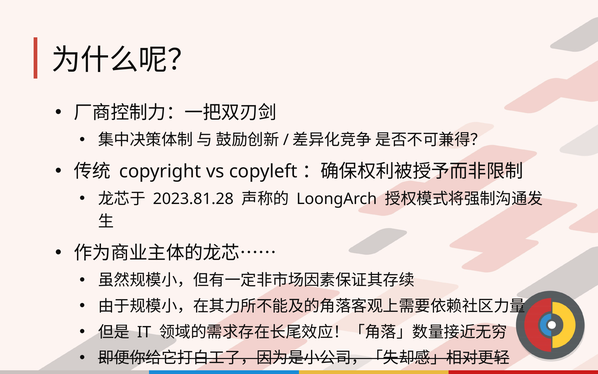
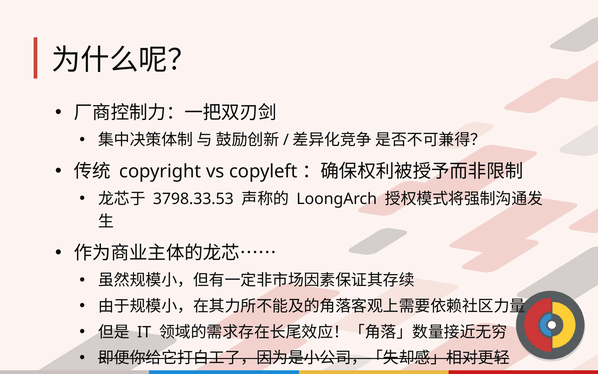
2023.81.28: 2023.81.28 -> 3798.33.53
